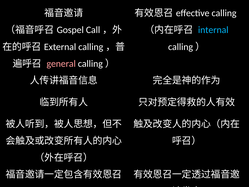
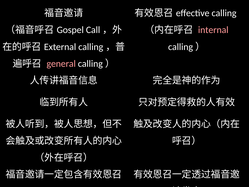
internal colour: light blue -> pink
